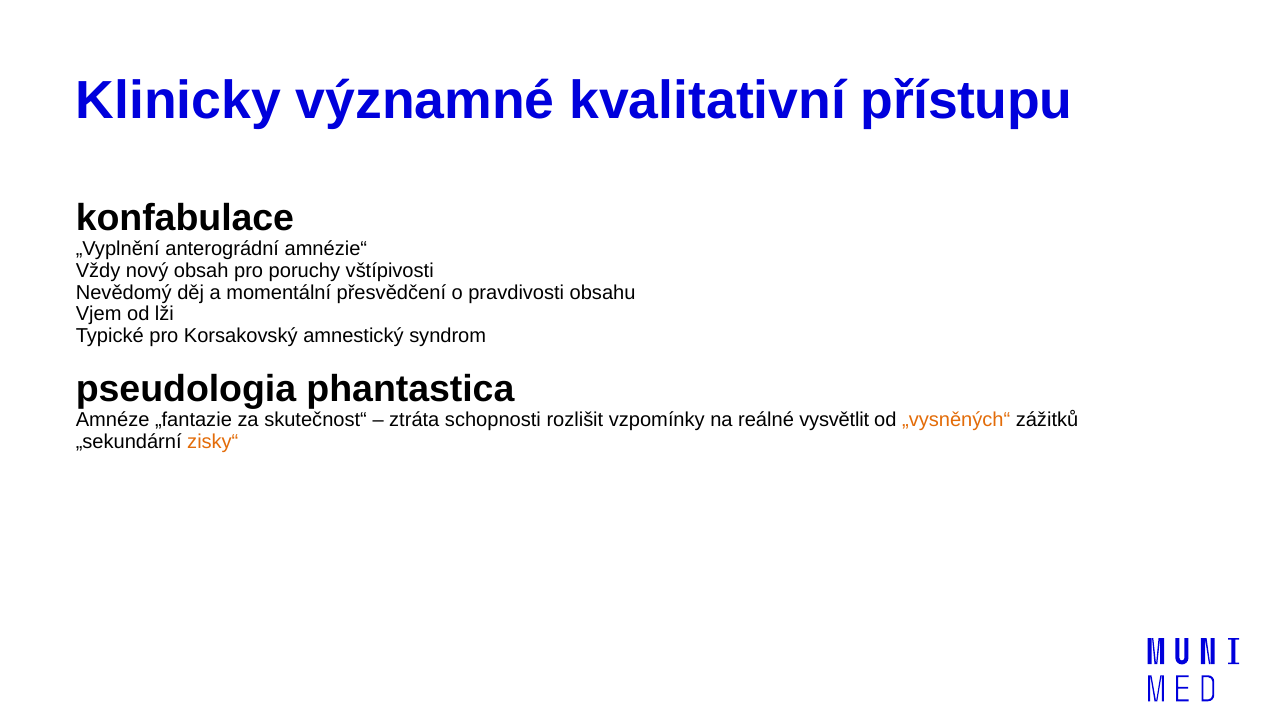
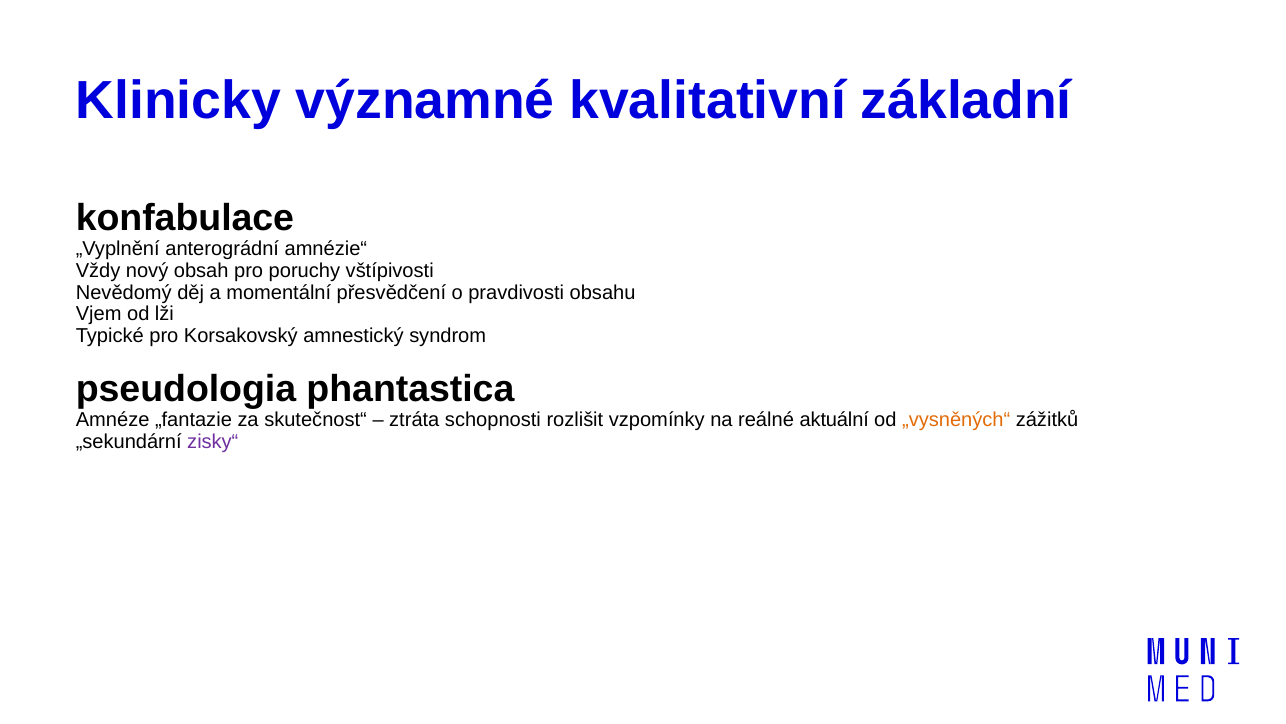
přístupu: přístupu -> základní
vysvětlit: vysvětlit -> aktuální
zisky“ colour: orange -> purple
